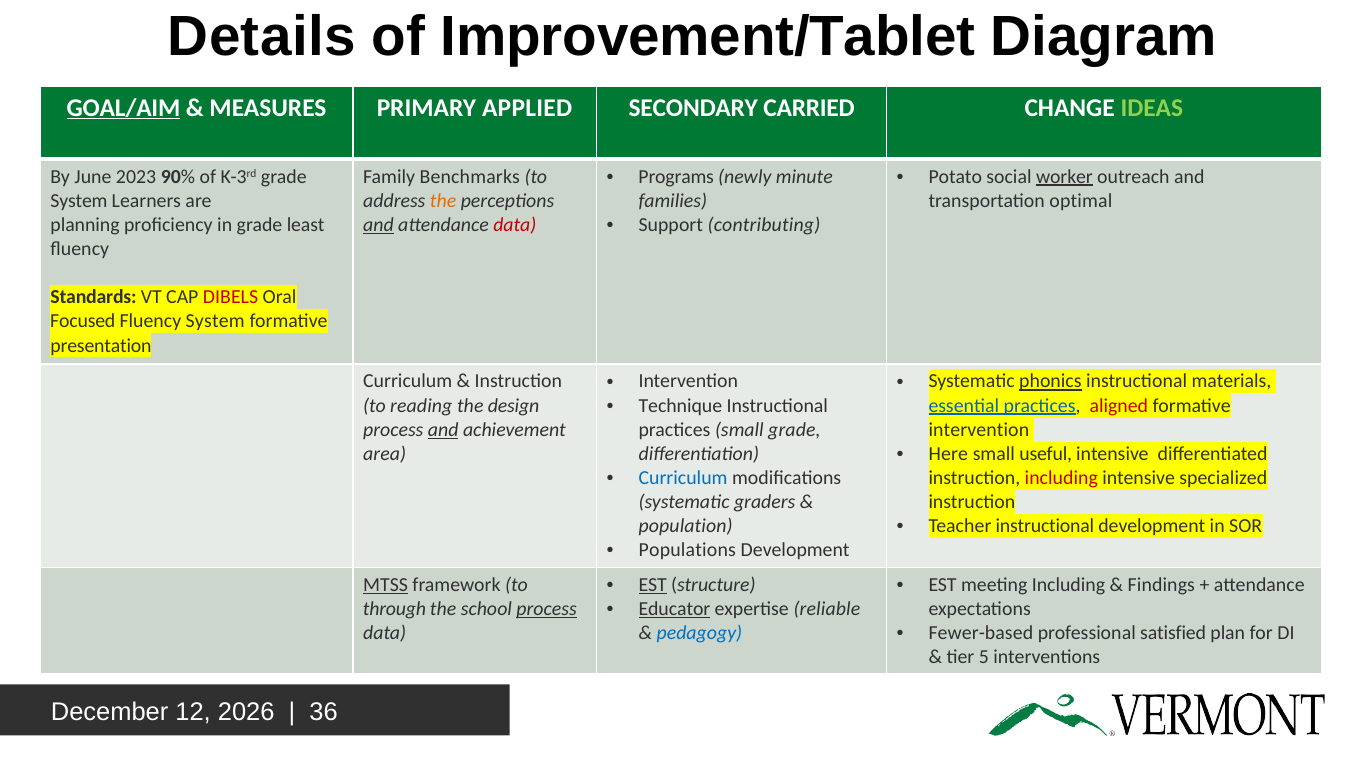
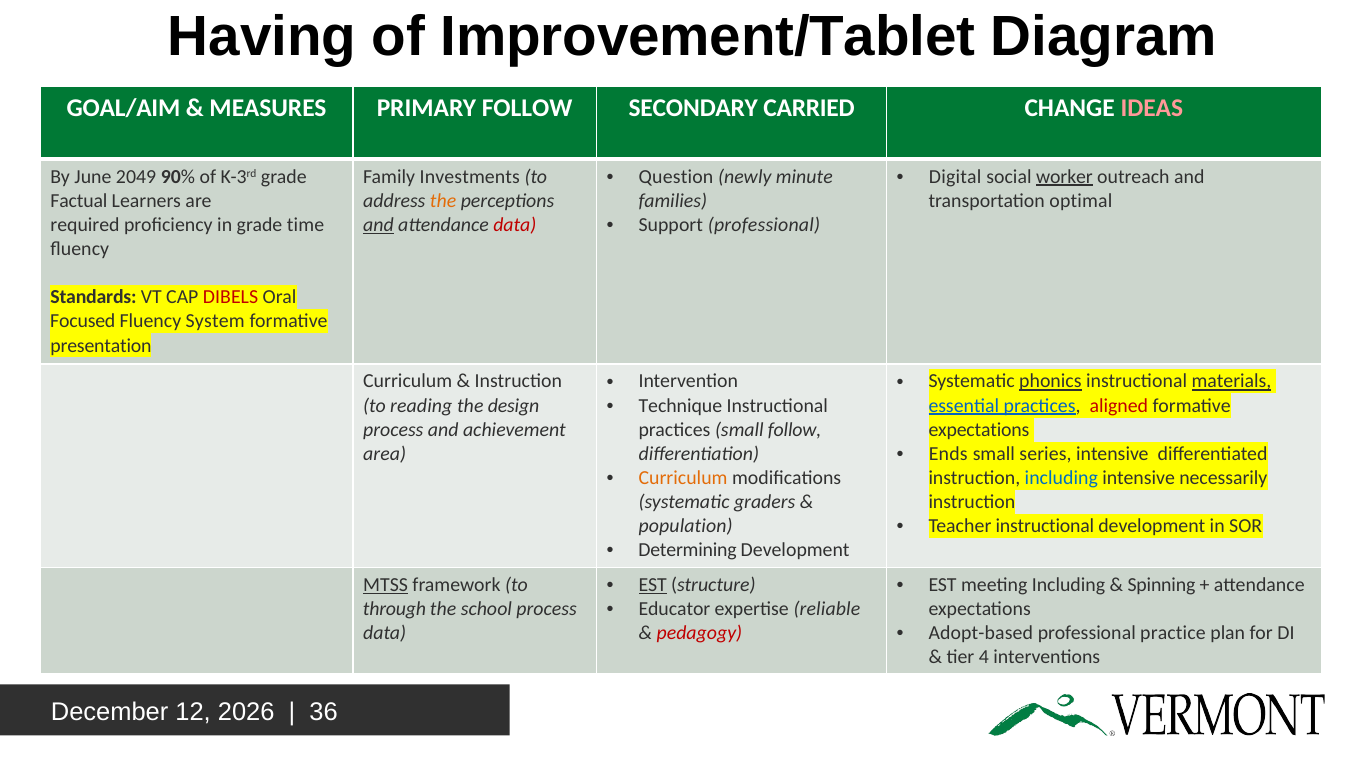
Details: Details -> Having
GOAL/AIM underline: present -> none
PRIMARY APPLIED: APPLIED -> FOLLOW
IDEAS colour: light green -> pink
Programs: Programs -> Question
Potato: Potato -> Digital
2023: 2023 -> 2049
Benchmarks: Benchmarks -> Investments
System at (79, 201): System -> Factual
Support contributing: contributing -> professional
planning: planning -> required
least: least -> time
materials underline: none -> present
and at (443, 429) underline: present -> none
small grade: grade -> follow
intervention at (979, 429): intervention -> expectations
Here: Here -> Ends
useful: useful -> series
Curriculum at (683, 478) colour: blue -> orange
including at (1061, 478) colour: red -> blue
specialized: specialized -> necessarily
Populations: Populations -> Determining
Findings: Findings -> Spinning
Educator underline: present -> none
process at (547, 608) underline: present -> none
Fewer-based: Fewer-based -> Adopt-based
satisfied: satisfied -> practice
pedagogy colour: blue -> red
5: 5 -> 4
